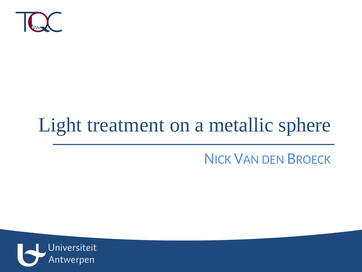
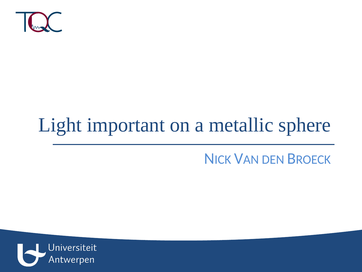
treatment: treatment -> important
